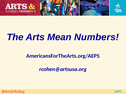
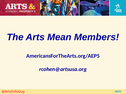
Numbers: Numbers -> Members
